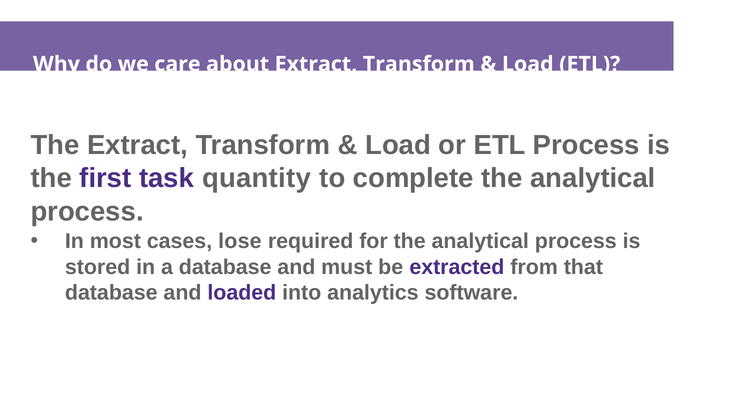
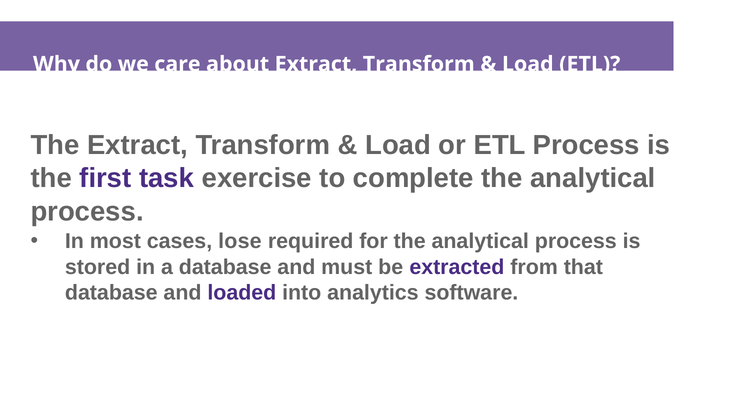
quantity: quantity -> exercise
